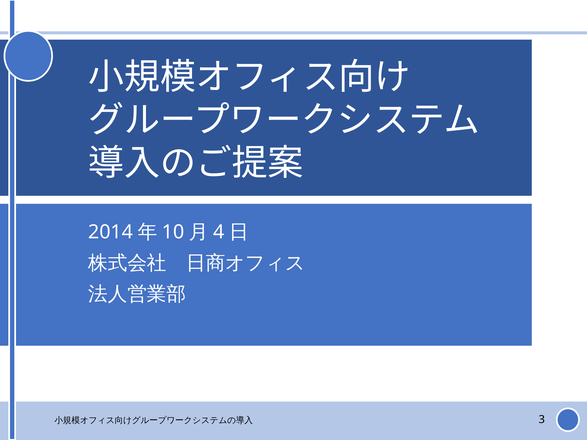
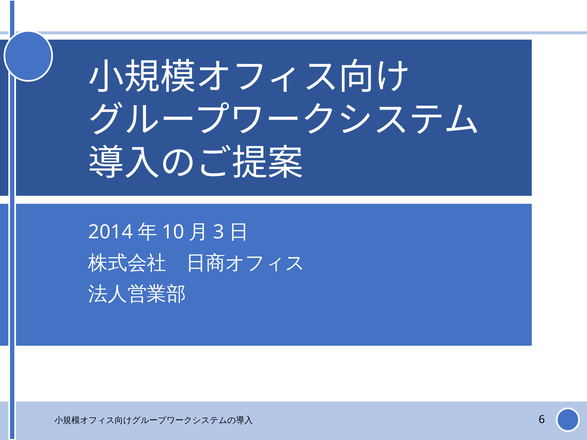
4: 4 -> 3
3: 3 -> 6
